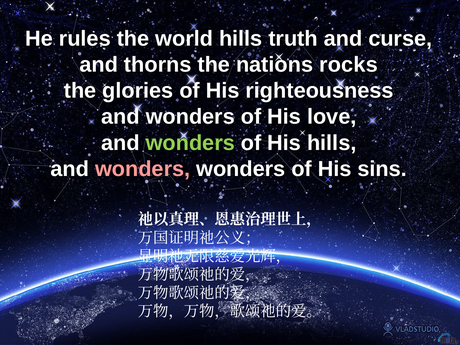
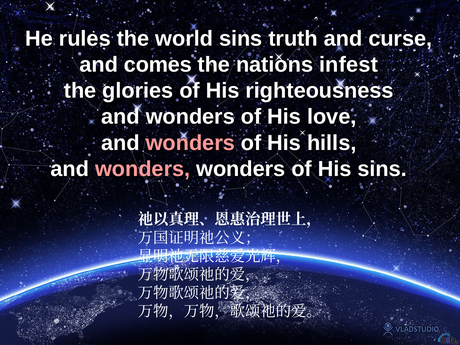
world hills: hills -> sins
thorns: thorns -> comes
rocks: rocks -> infest
wonders at (190, 143) colour: light green -> pink
